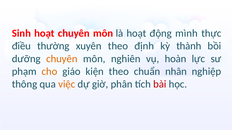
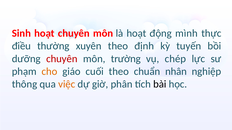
thành: thành -> tuyến
chuyên at (62, 59) colour: orange -> red
nghiên: nghiên -> trường
hoàn: hoàn -> chép
kiện: kiện -> cuối
bài colour: red -> black
